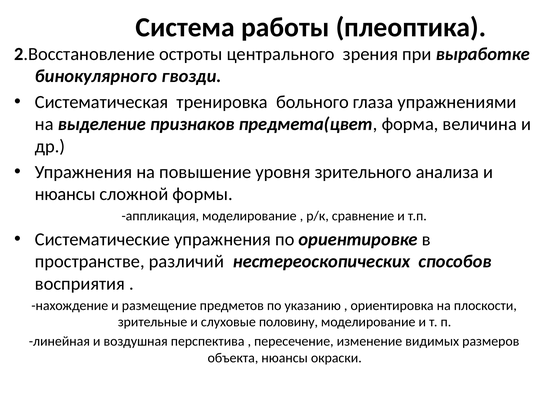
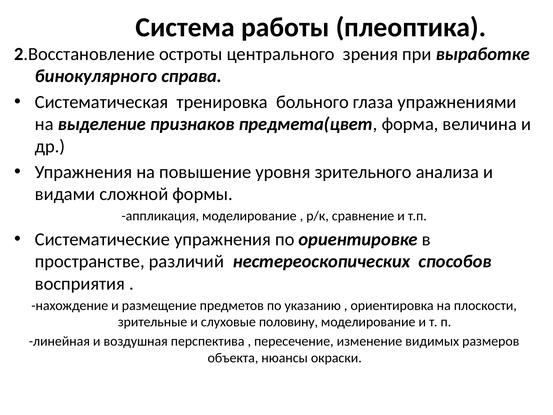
гвозди: гвозди -> справа
нюансы at (65, 194): нюансы -> видами
